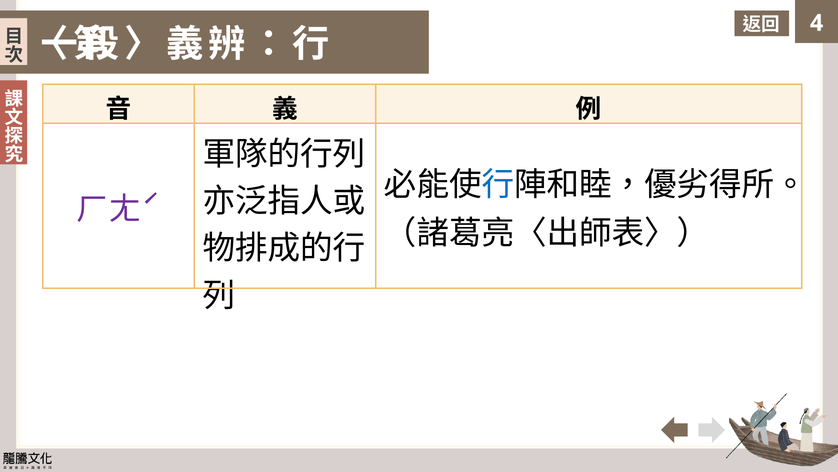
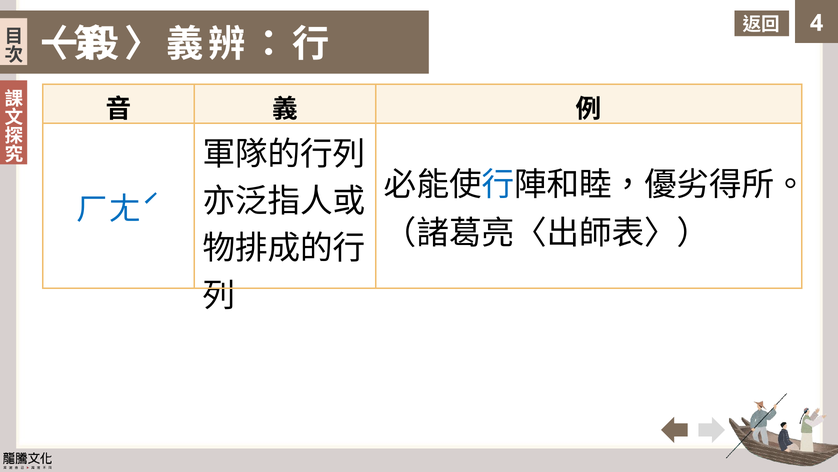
ㄏㄤˊ colour: purple -> blue
